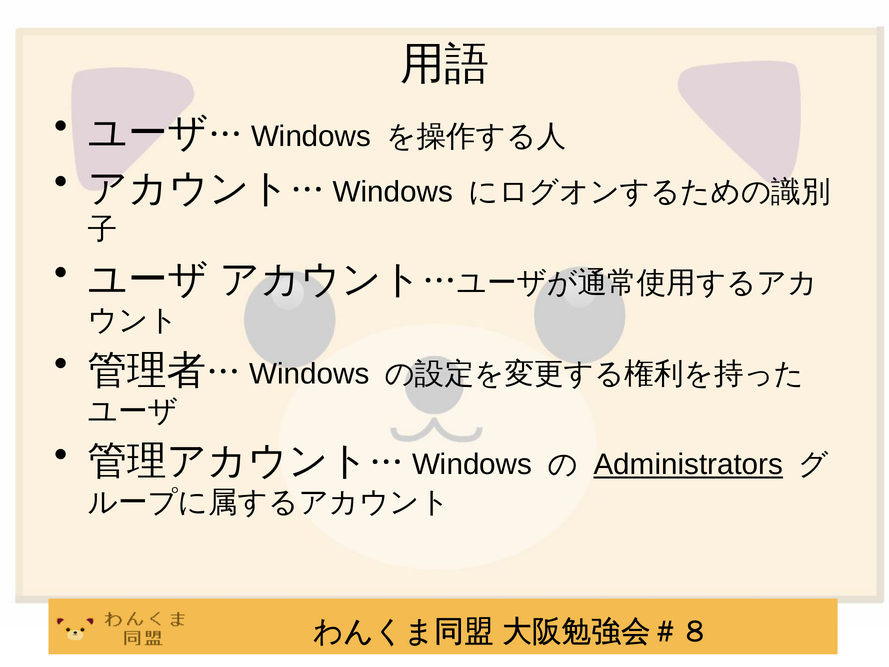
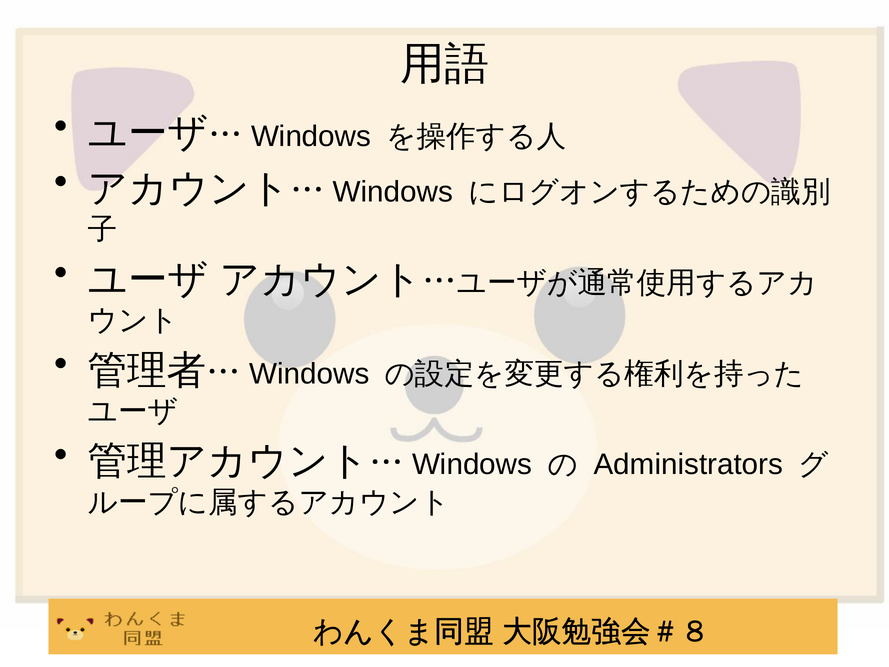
Administrators underline: present -> none
